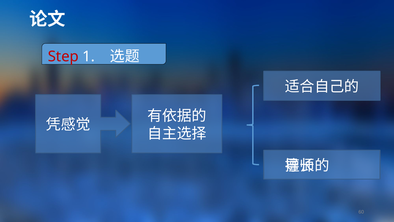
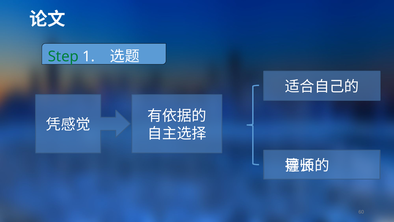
Step colour: red -> green
